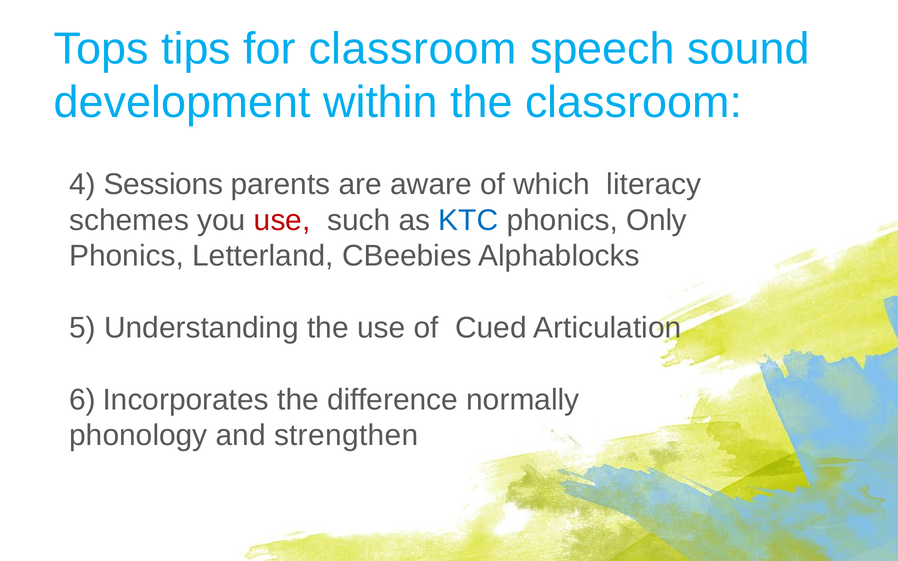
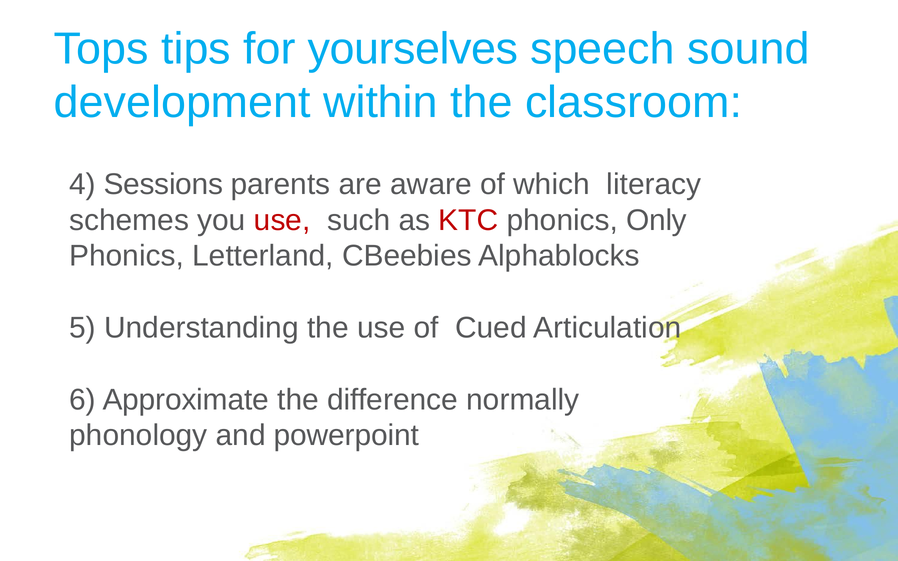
for classroom: classroom -> yourselves
KTC colour: blue -> red
Incorporates: Incorporates -> Approximate
strengthen: strengthen -> powerpoint
